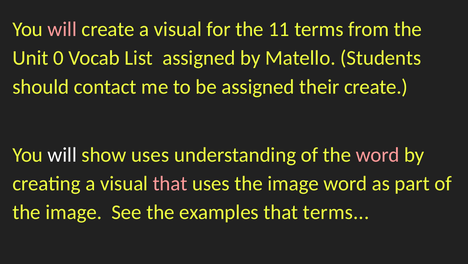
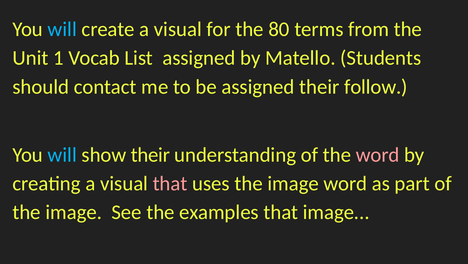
will at (62, 29) colour: pink -> light blue
11: 11 -> 80
0: 0 -> 1
their create: create -> follow
will at (62, 154) colour: white -> light blue
show uses: uses -> their
that terms: terms -> image
